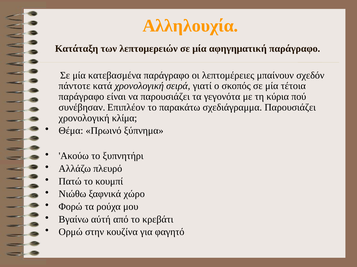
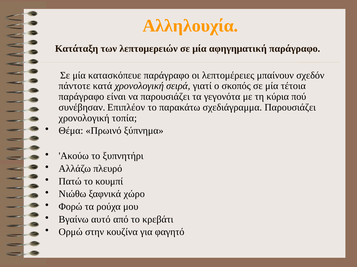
κατεβασμένα: κατεβασμένα -> κατασκόπευε
κλίμα: κλίμα -> τοπία
αύτή: αύτή -> αυτό
